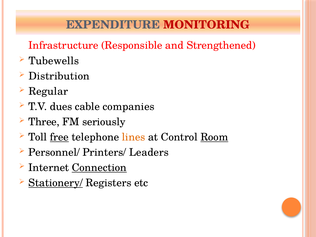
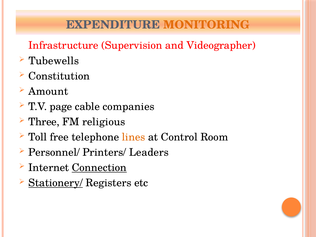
MONITORING colour: red -> orange
Responsible: Responsible -> Supervision
Strengthened: Strengthened -> Videographer
Distribution: Distribution -> Constitution
Regular: Regular -> Amount
dues: dues -> page
seriously: seriously -> religious
free underline: present -> none
Room underline: present -> none
